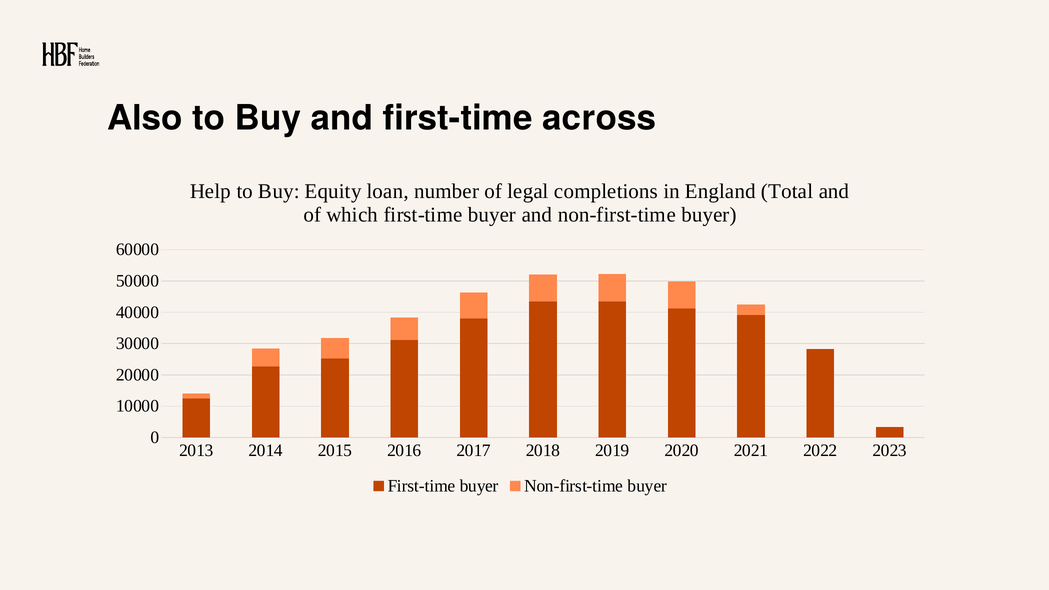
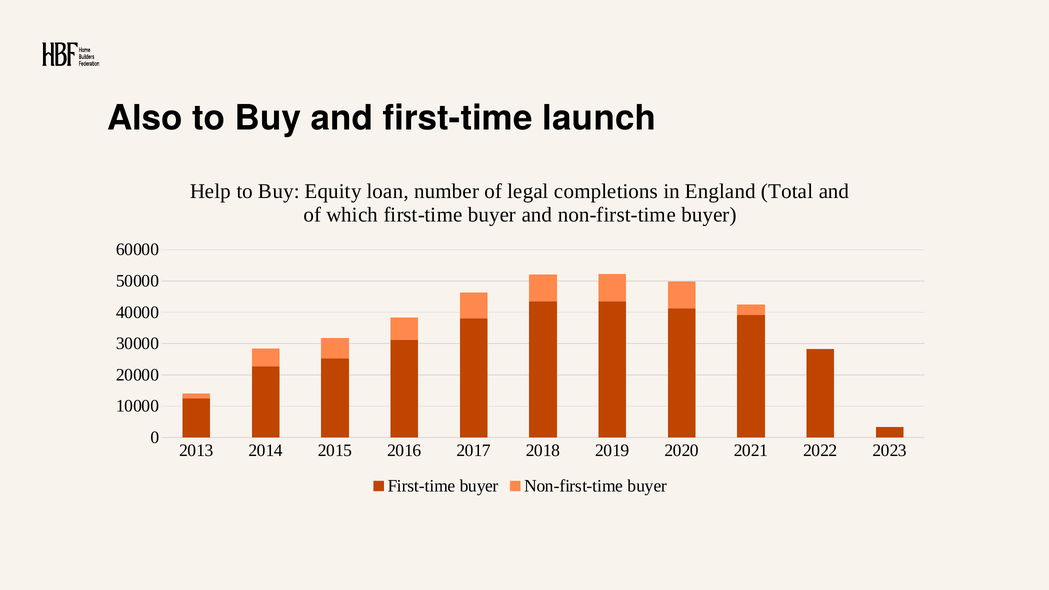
across: across -> launch
